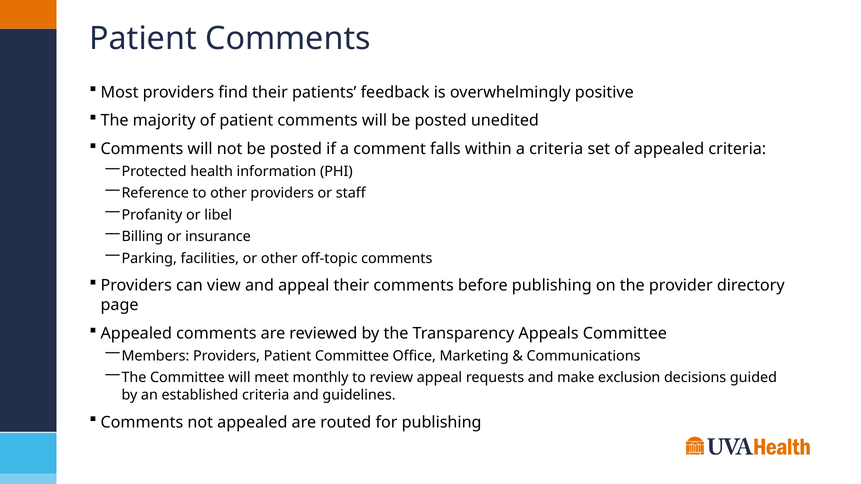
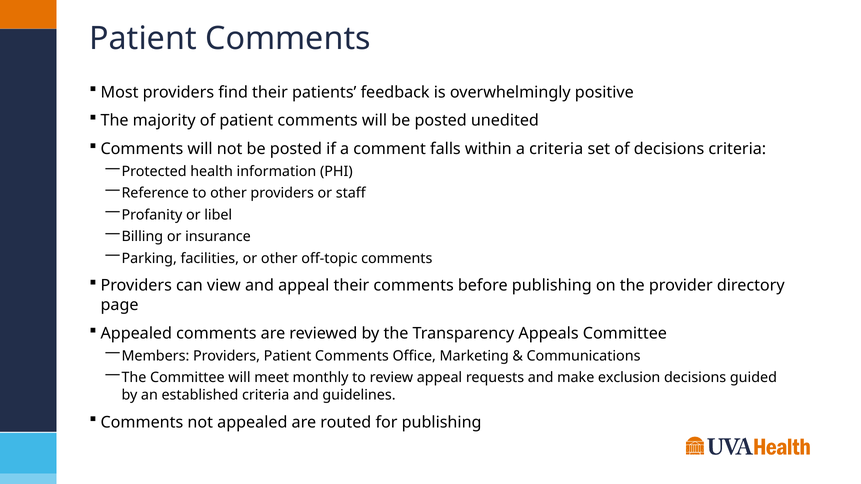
of appealed: appealed -> decisions
Providers Patient Committee: Committee -> Comments
